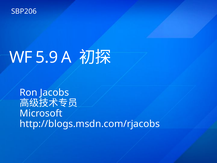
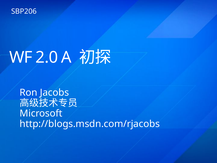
5.9: 5.9 -> 2.0
